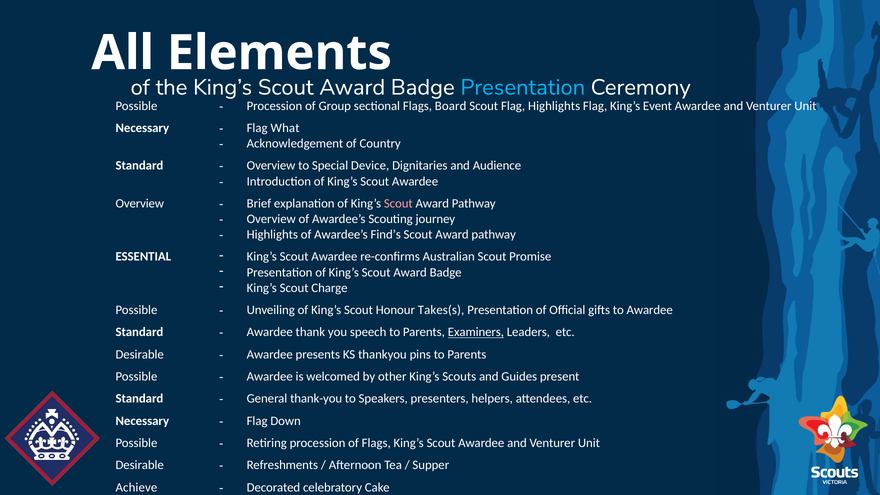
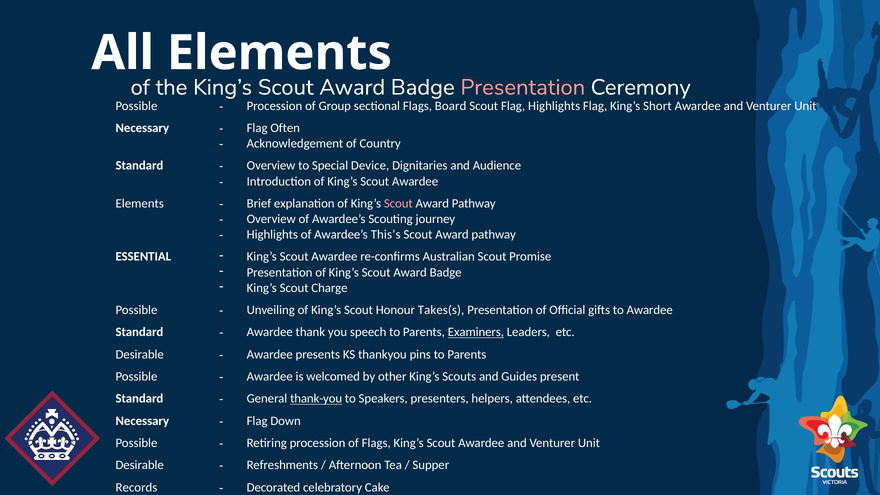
Presentation at (523, 87) colour: light blue -> pink
Event: Event -> Short
What: What -> Often
Overview at (140, 203): Overview -> Elements
Find’s: Find’s -> This’s
thank-you underline: none -> present
Achieve: Achieve -> Records
